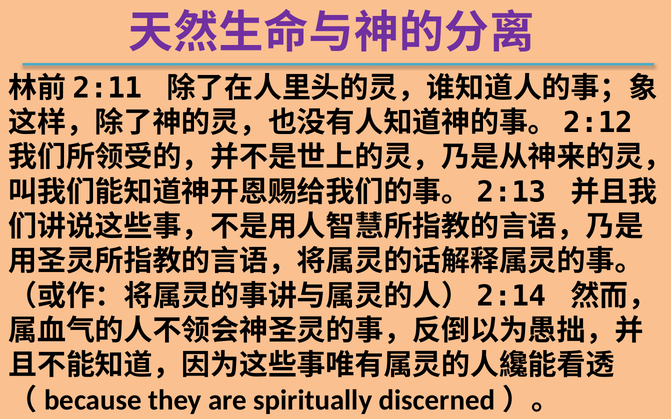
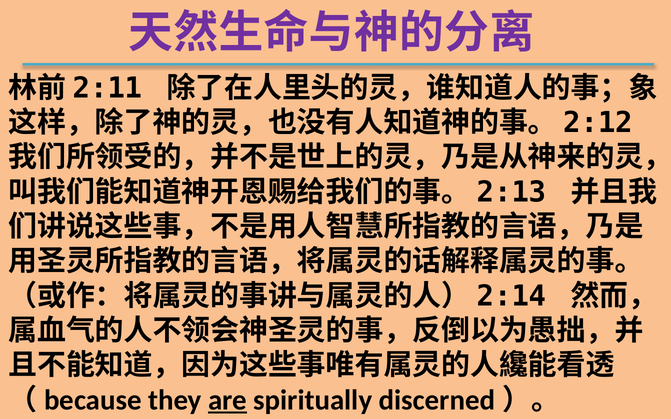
are underline: none -> present
